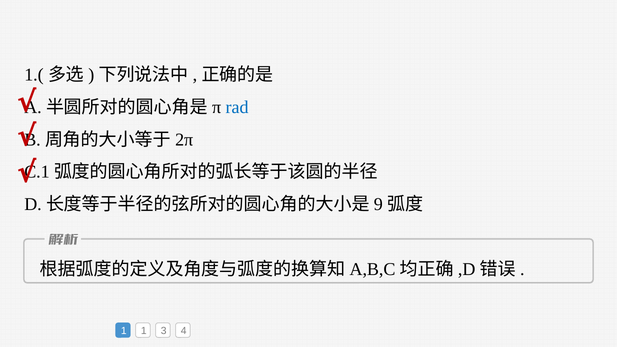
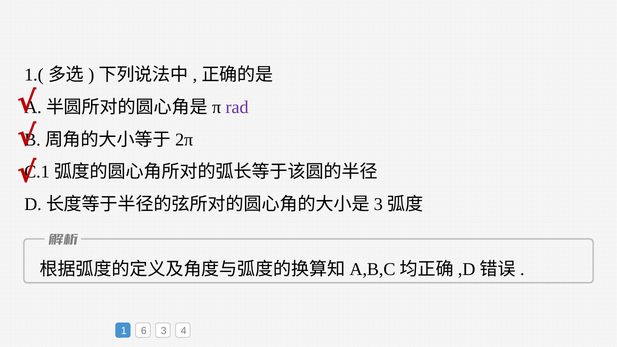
rad colour: blue -> purple
9 at (378, 204): 9 -> 3
1 1: 1 -> 6
